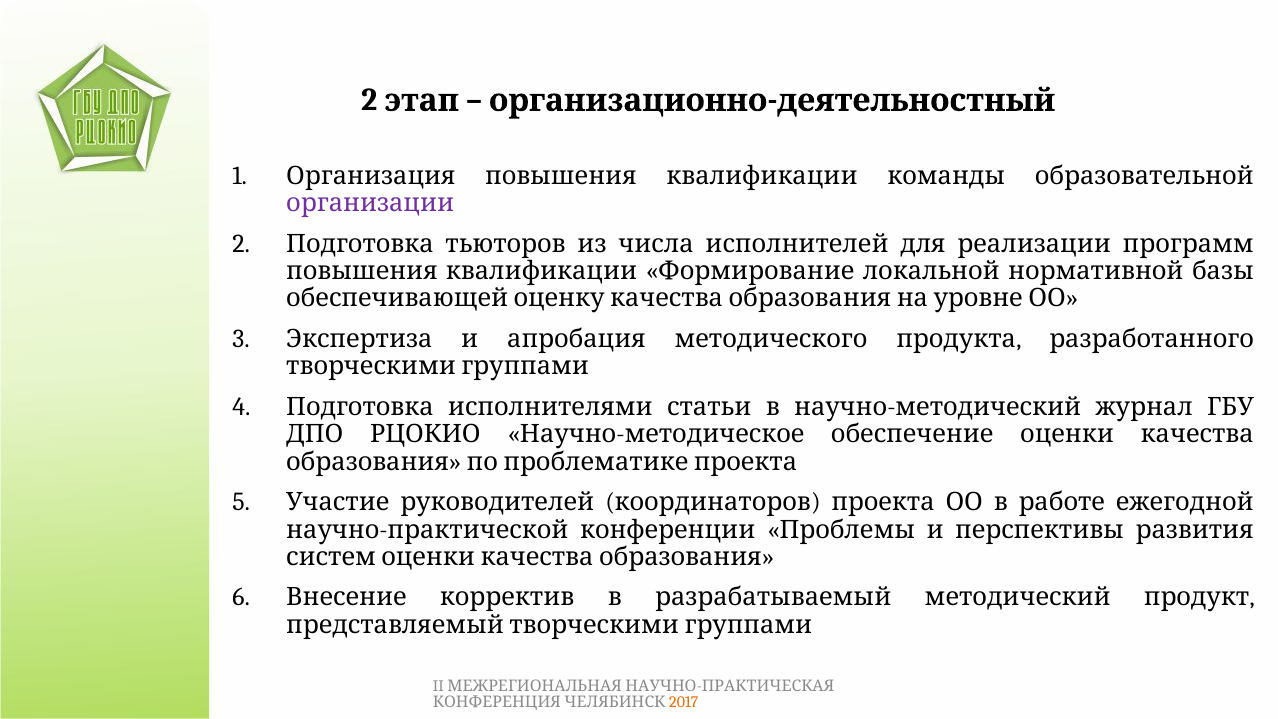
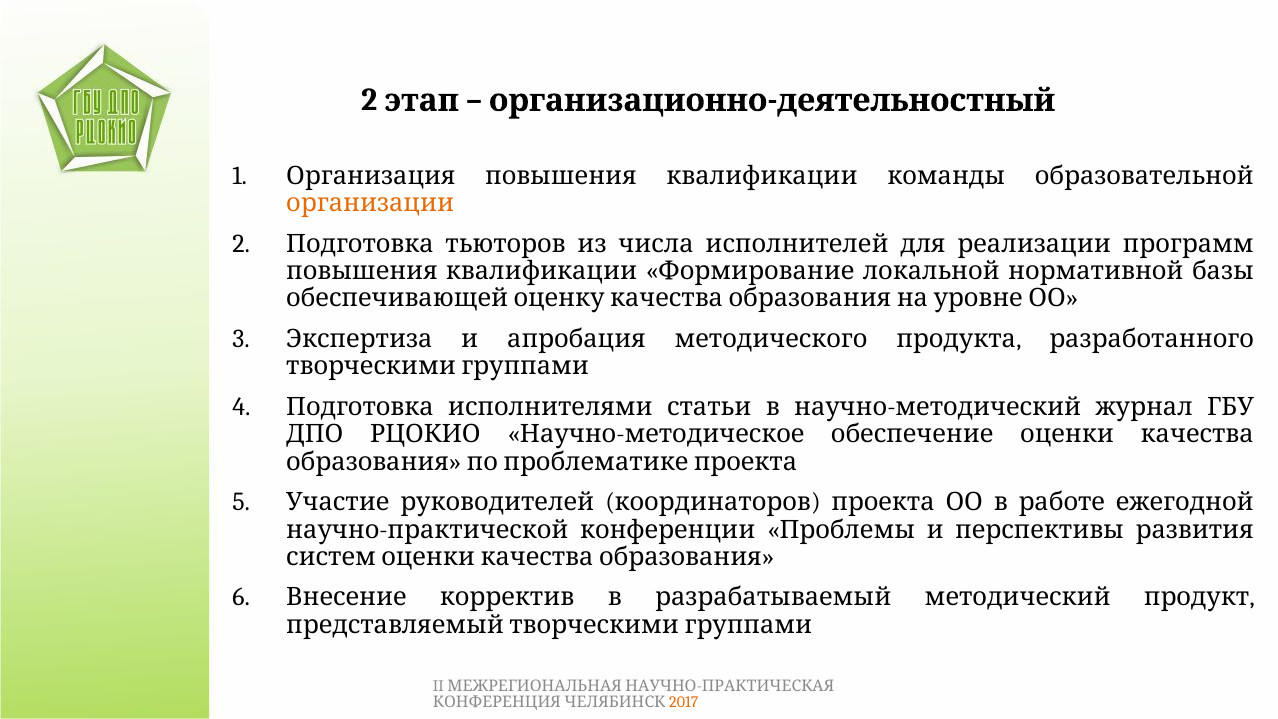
организации colour: purple -> orange
